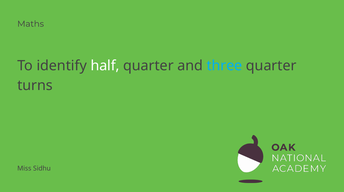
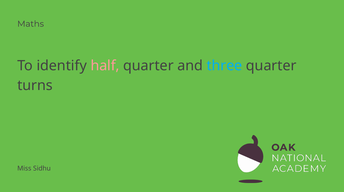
half colour: white -> pink
